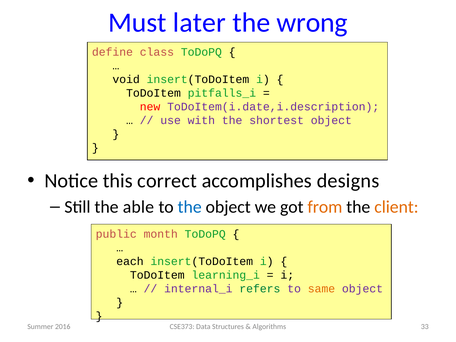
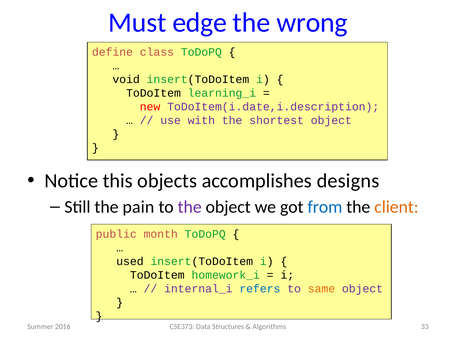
later: later -> edge
pitfalls_i: pitfalls_i -> learning_i
correct: correct -> objects
able: able -> pain
the at (190, 207) colour: blue -> purple
from colour: orange -> blue
each: each -> used
learning_i: learning_i -> homework_i
refers colour: green -> blue
